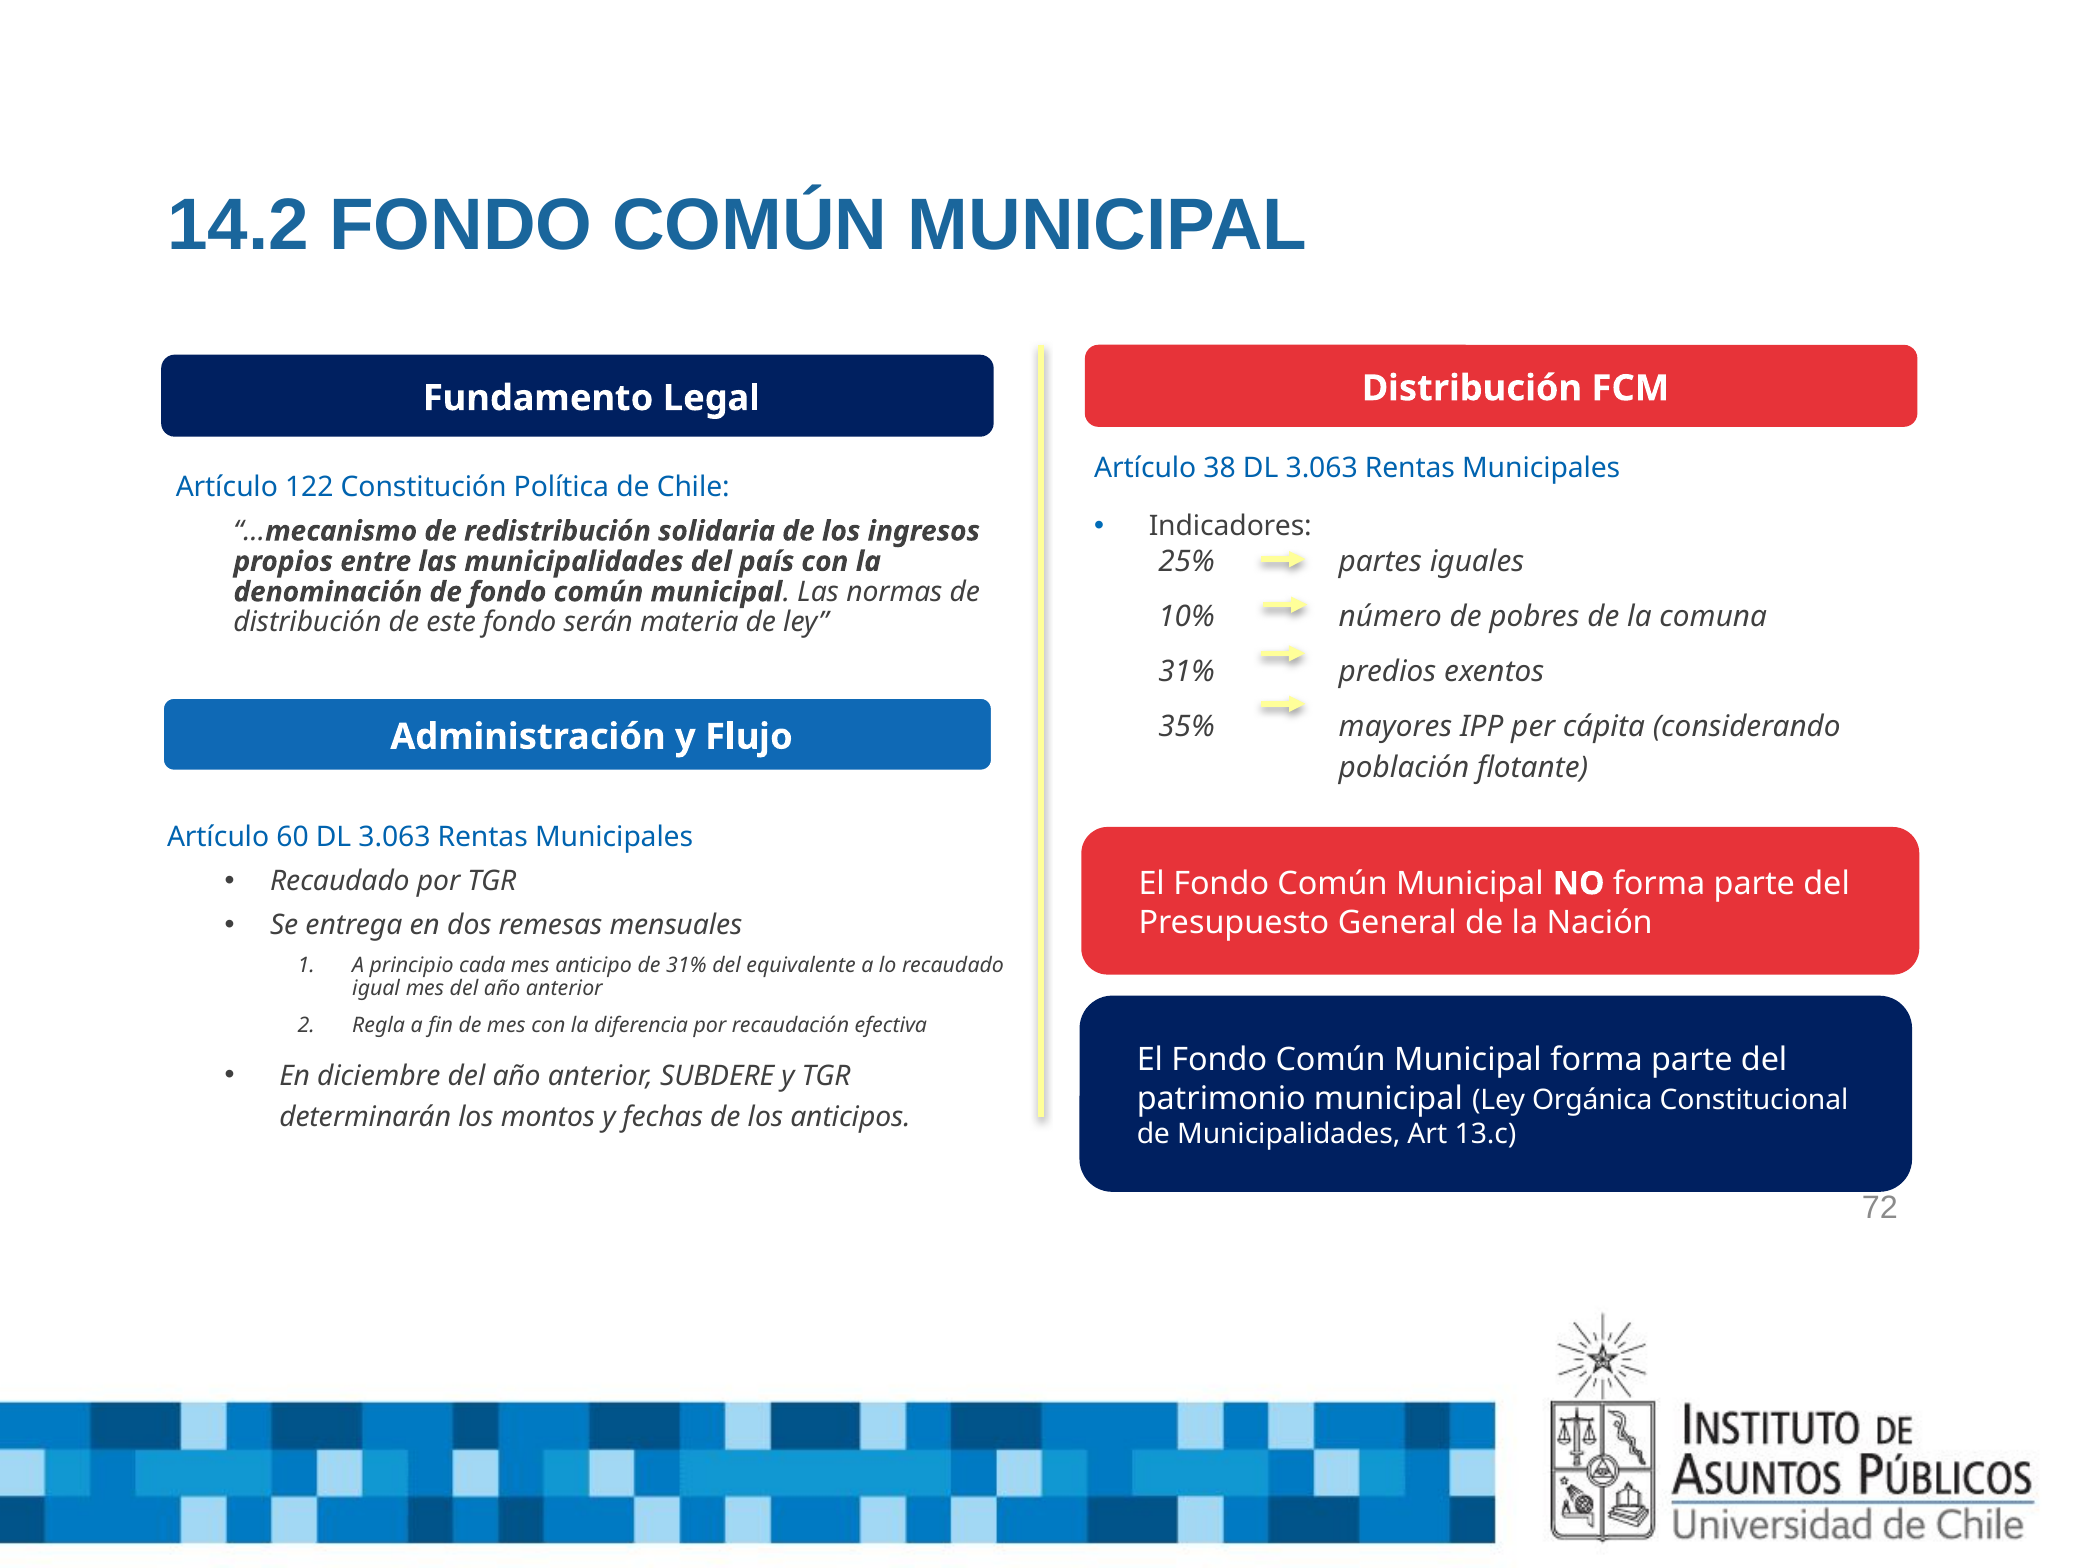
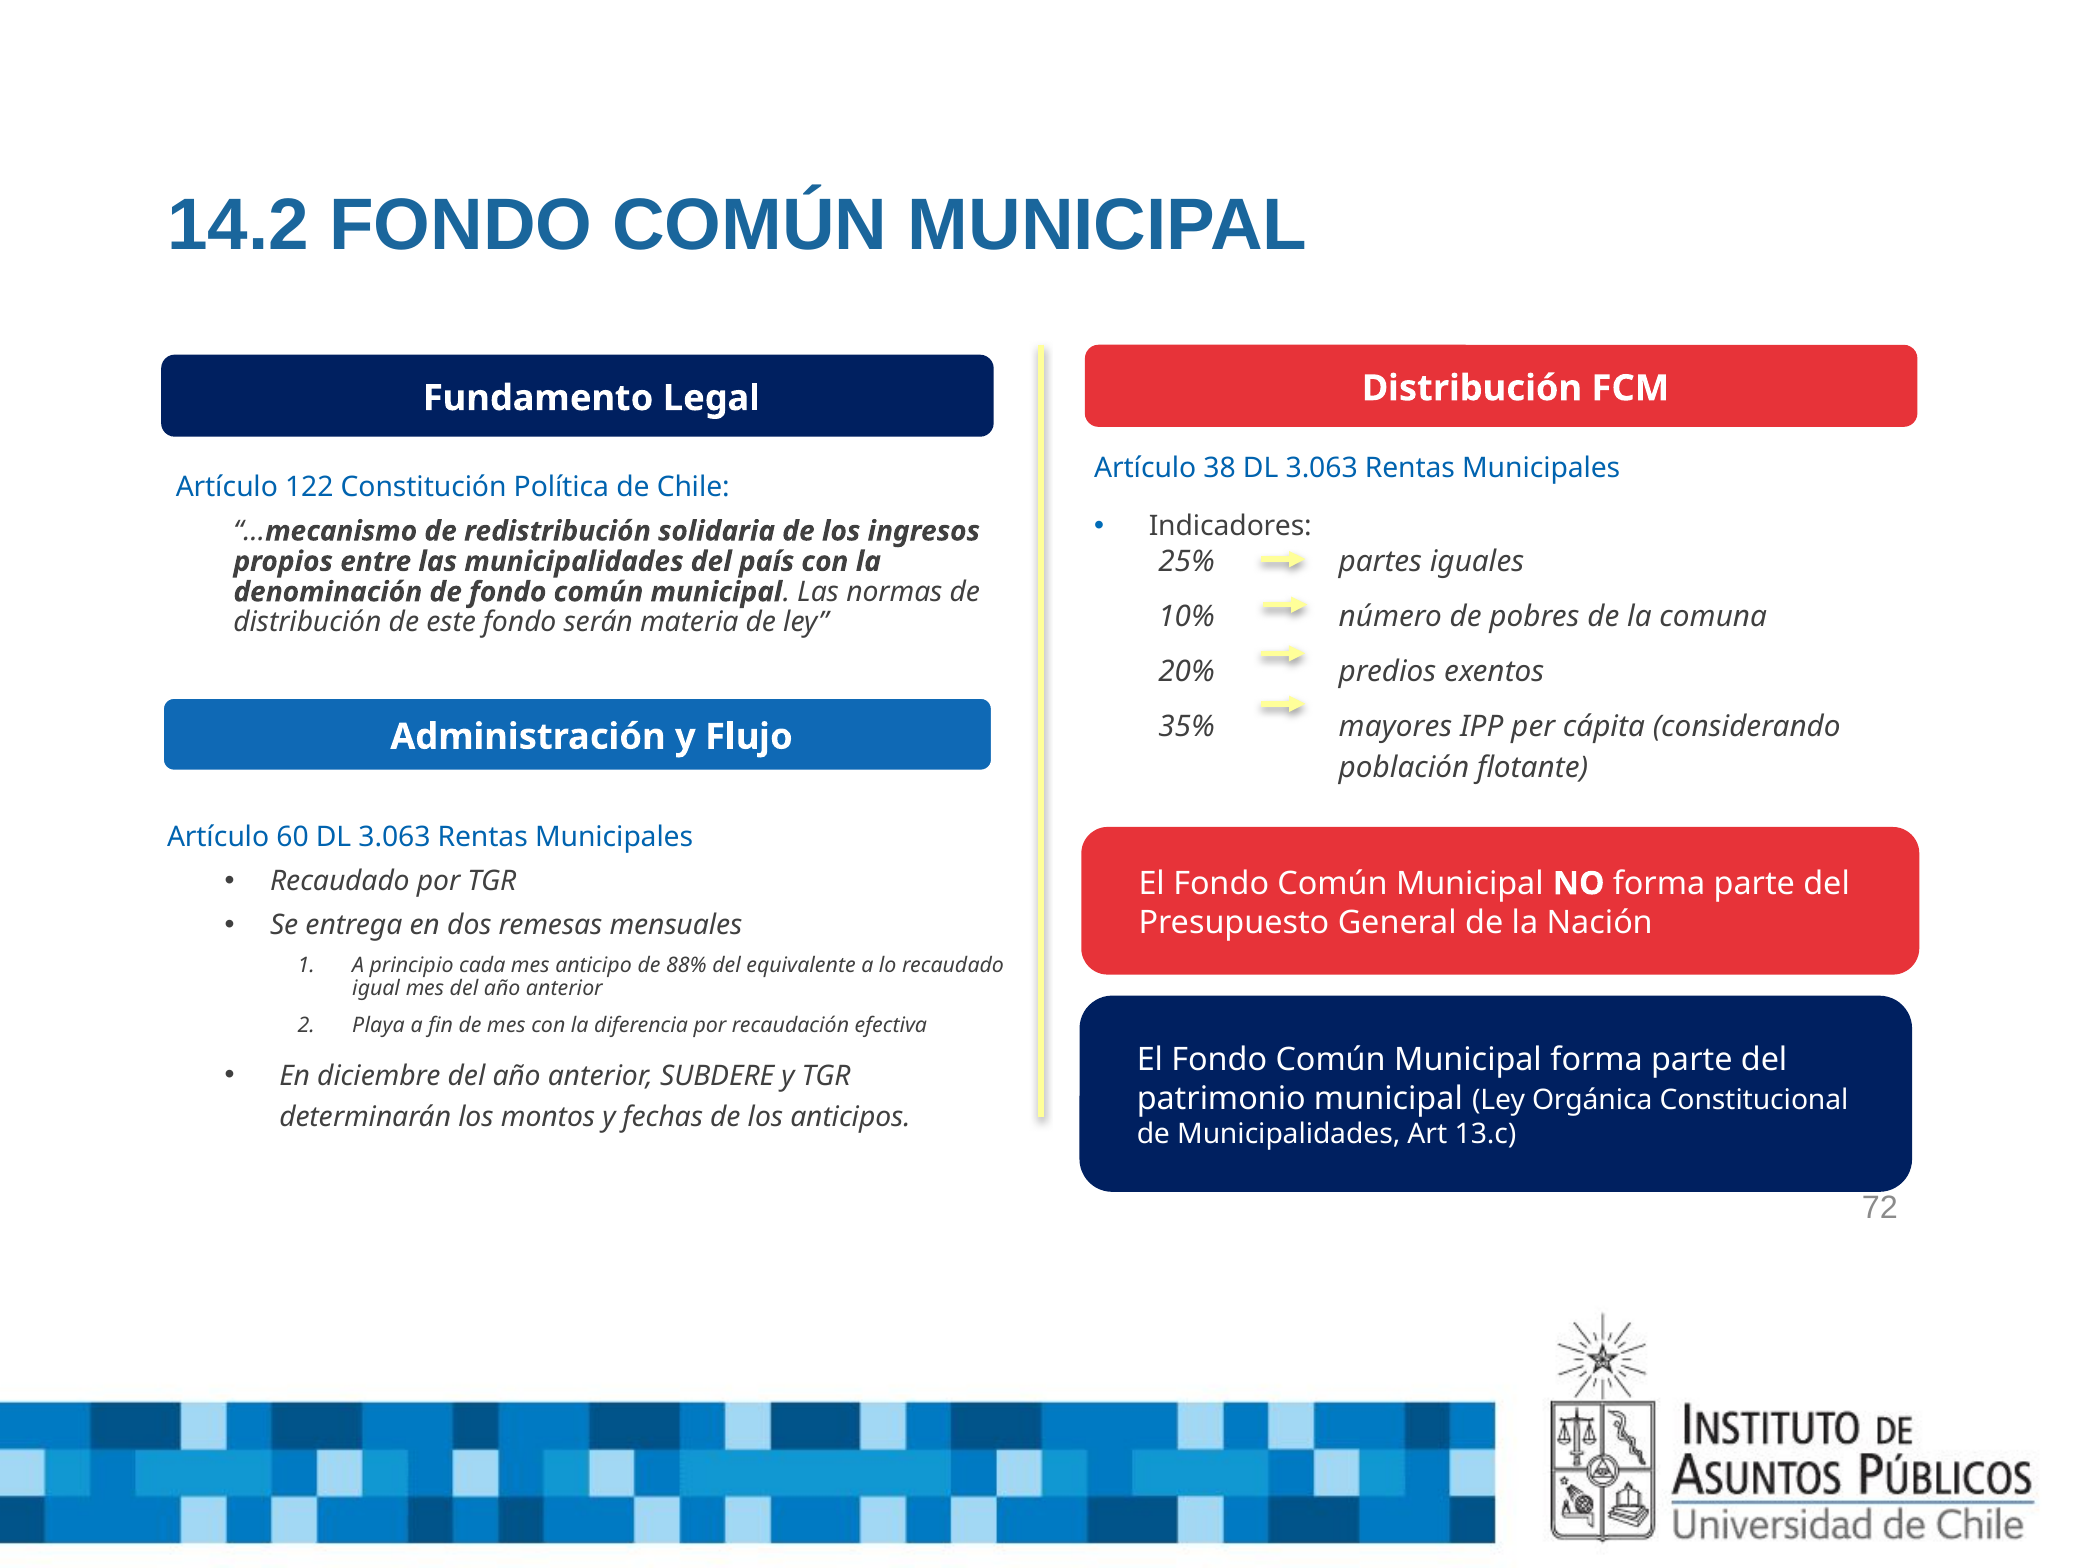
31% at (1187, 672): 31% -> 20%
de 31%: 31% -> 88%
Regla: Regla -> Playa
